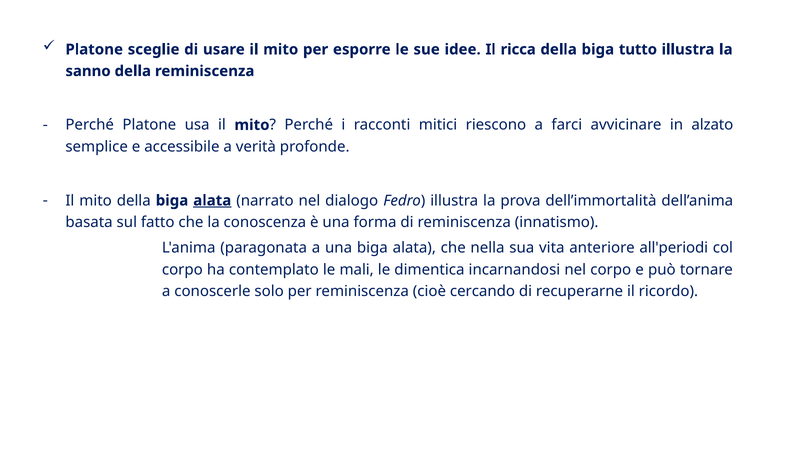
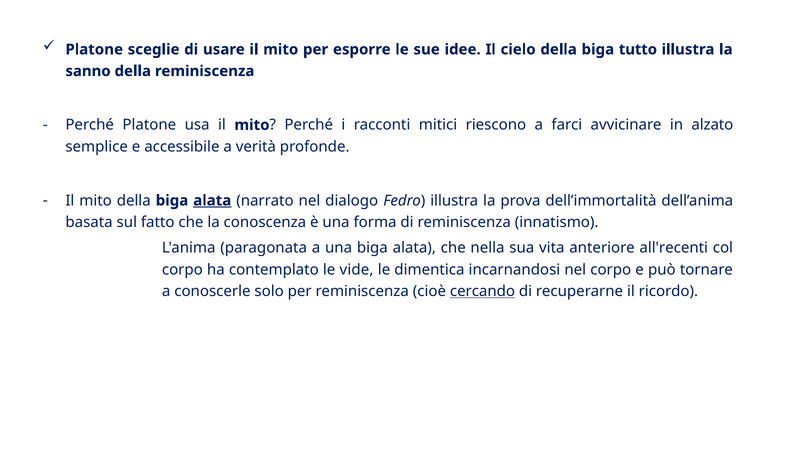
ricca: ricca -> cielo
all'periodi: all'periodi -> all'recenti
mali: mali -> vide
cercando underline: none -> present
